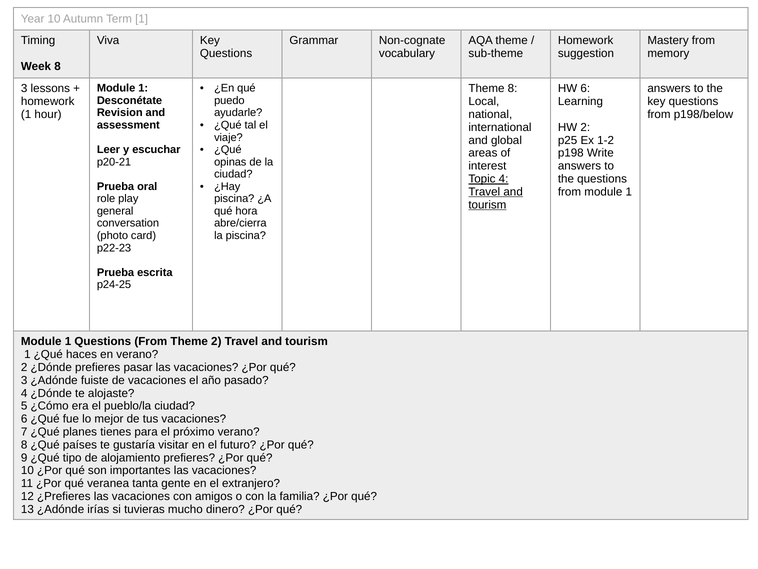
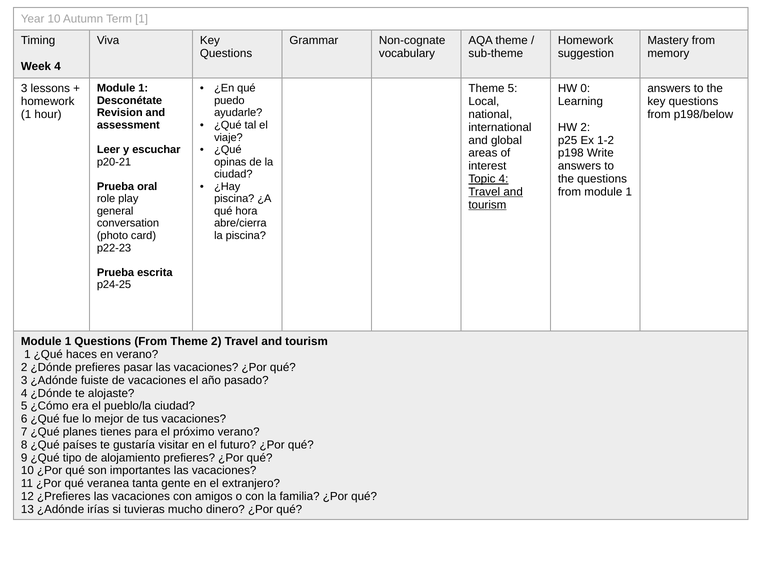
Week 8: 8 -> 4
Theme 8: 8 -> 5
HW 6: 6 -> 0
